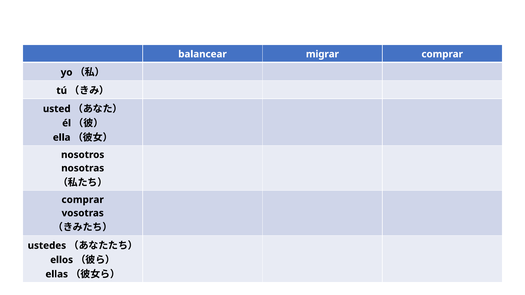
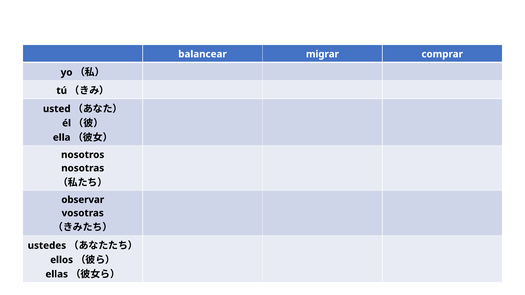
comprar at (83, 200): comprar -> observar
